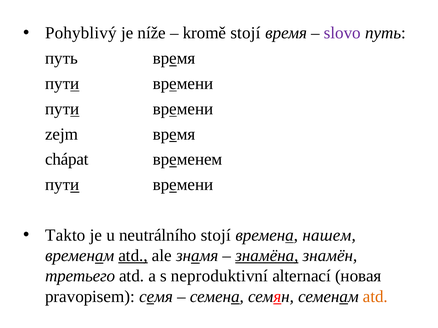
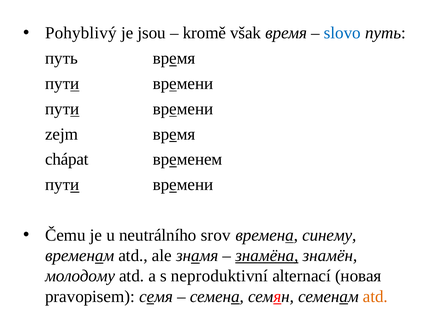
níže: níže -> jsou
kromě stojí: stojí -> však
slovo colour: purple -> blue
Takto: Takto -> Čemu
neutrálního stojí: stojí -> srov
нашем: нашем -> синему
atd at (133, 256) underline: present -> none
третьего: третьего -> молодому
